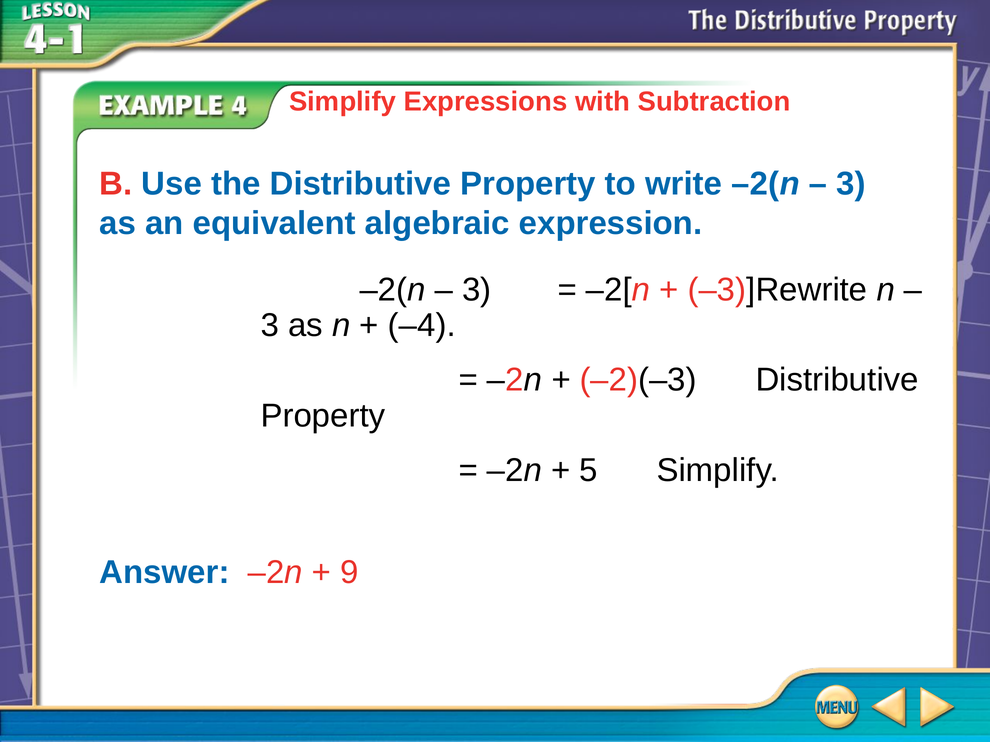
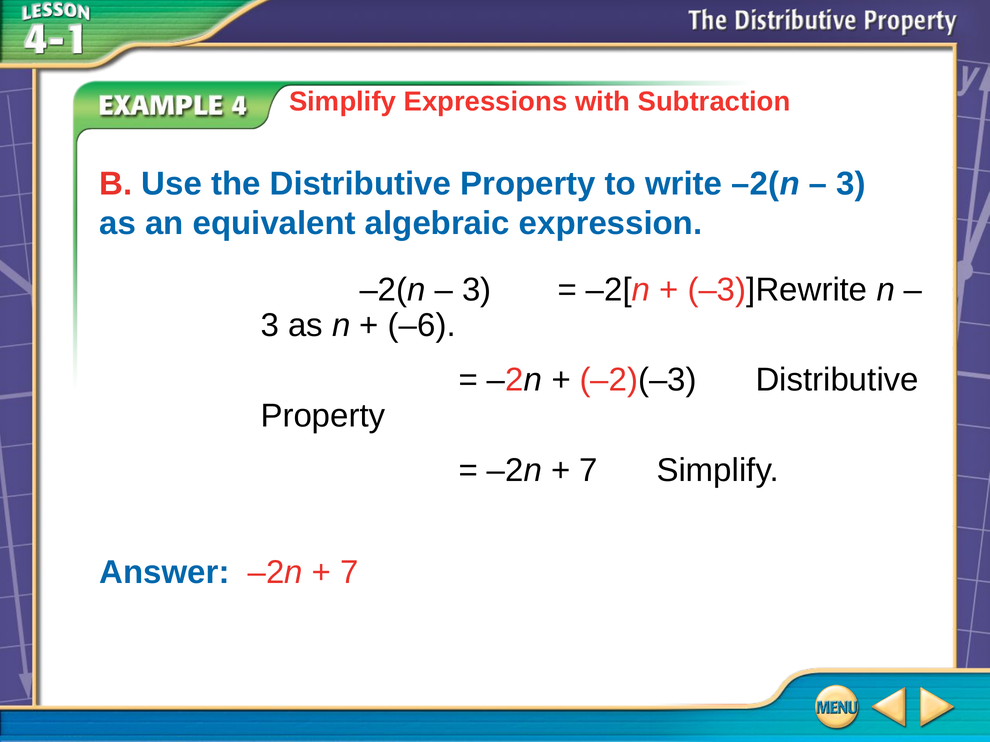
–4: –4 -> –6
5 at (589, 471): 5 -> 7
9 at (349, 573): 9 -> 7
